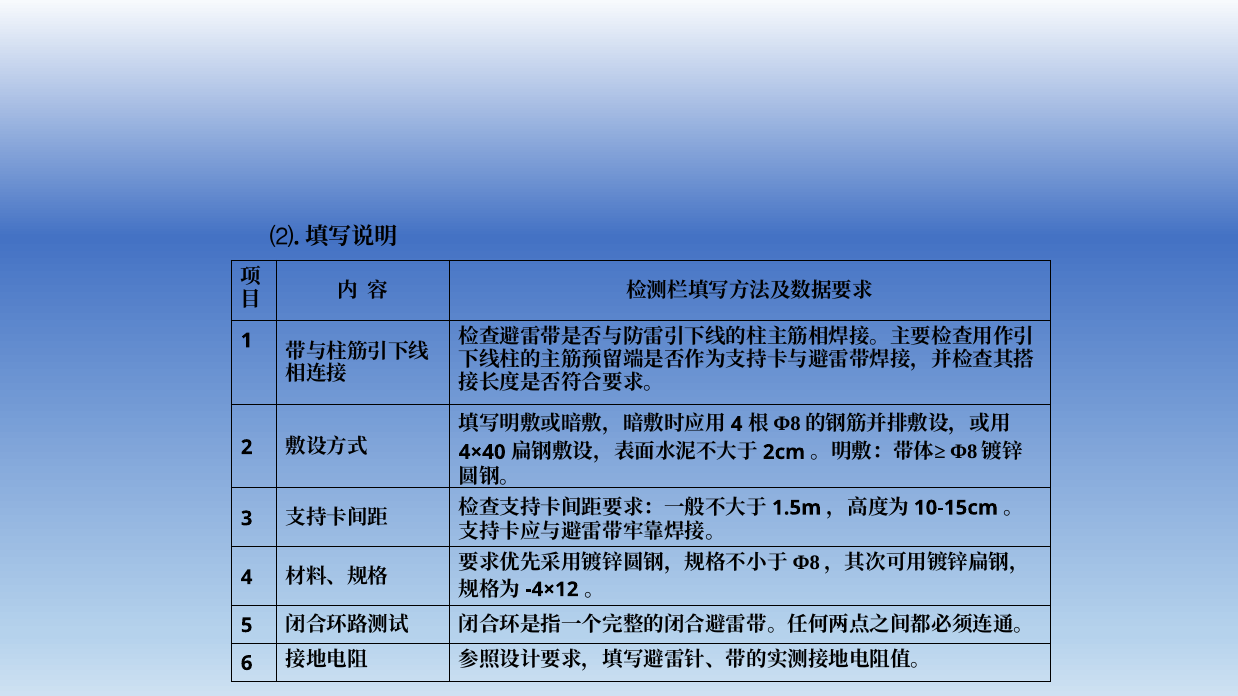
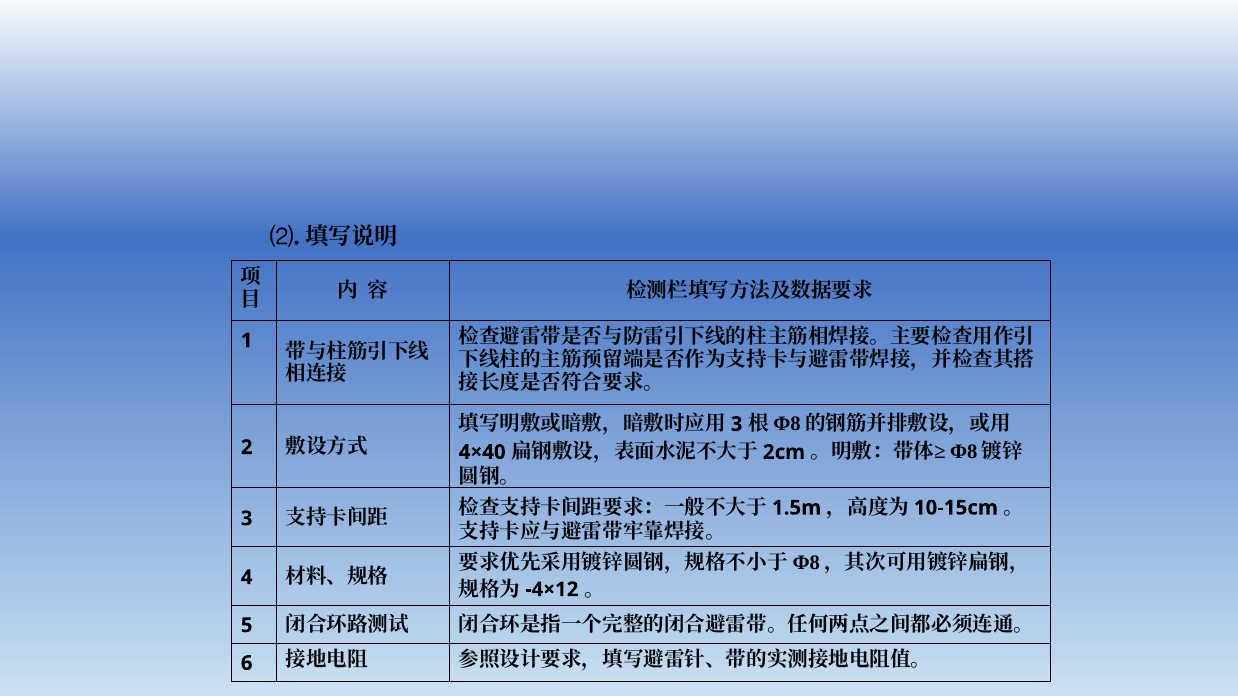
4 at (737, 424): 4 -> 3
